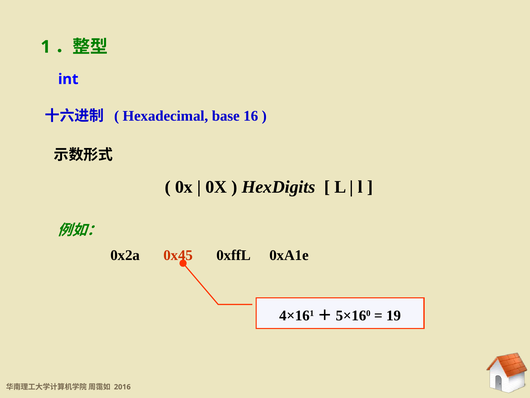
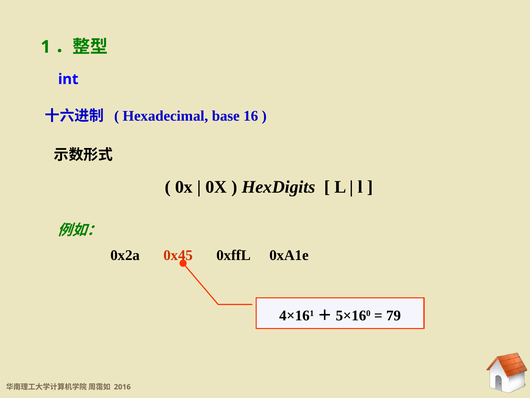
19: 19 -> 79
